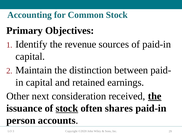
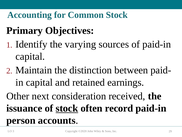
revenue: revenue -> varying
the at (155, 96) underline: present -> none
shares: shares -> record
